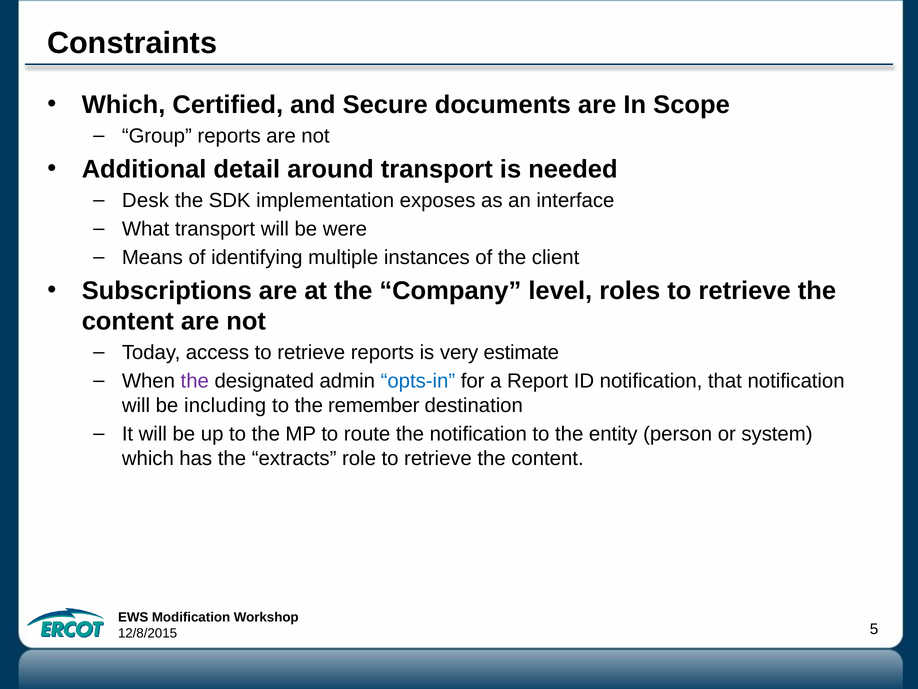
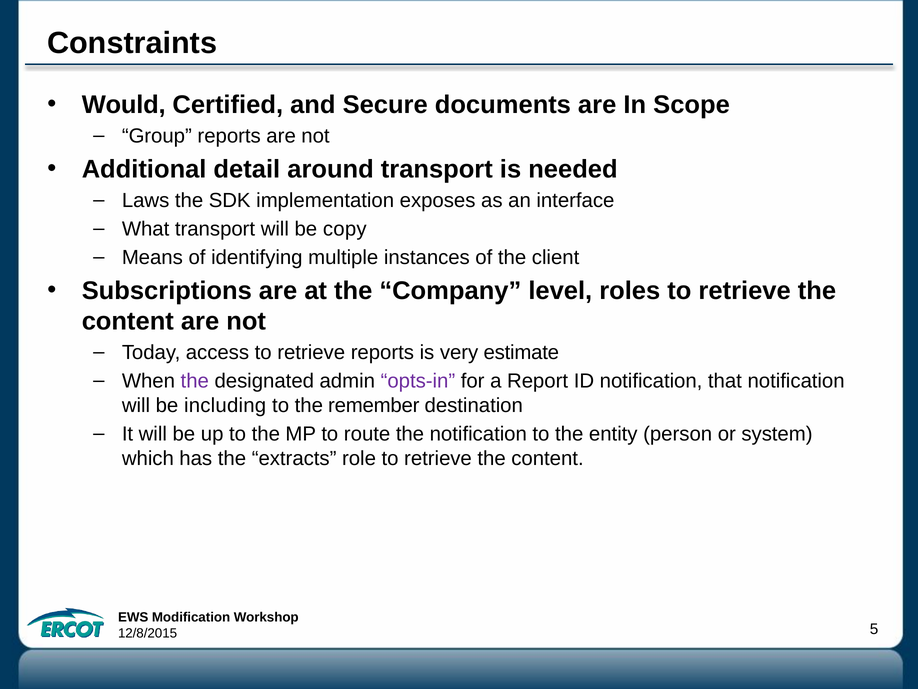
Which at (124, 105): Which -> Would
Desk: Desk -> Laws
were: were -> copy
opts-in colour: blue -> purple
